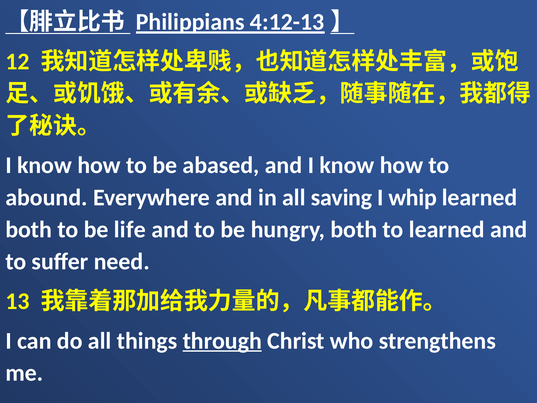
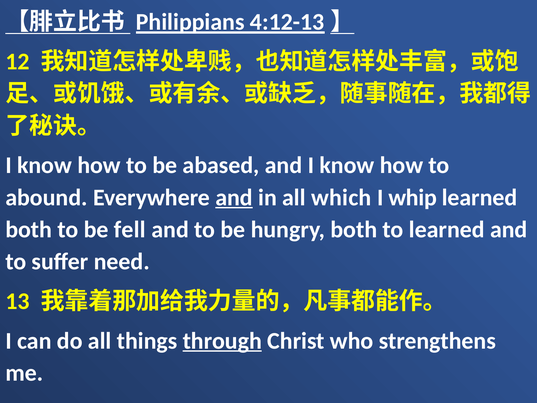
and at (234, 197) underline: none -> present
saving: saving -> which
life: life -> fell
